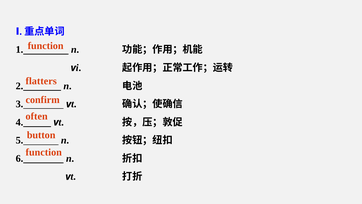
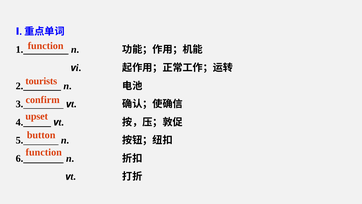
flatters: flatters -> tourists
often: often -> upset
